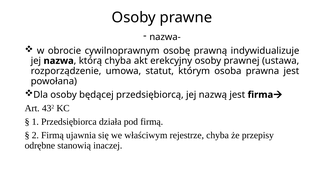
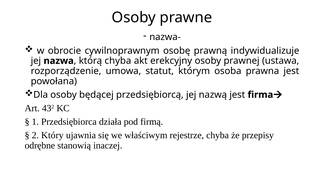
2 Firmą: Firmą -> Który
